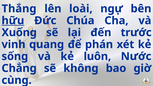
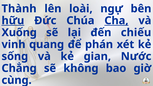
Thắng: Thắng -> Thành
Cha underline: none -> present
trước: trước -> chiếu
luôn: luôn -> gian
